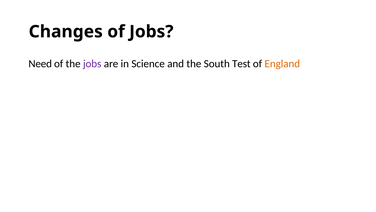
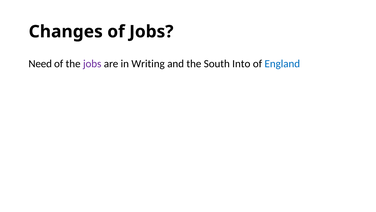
Science: Science -> Writing
Test: Test -> Into
England colour: orange -> blue
